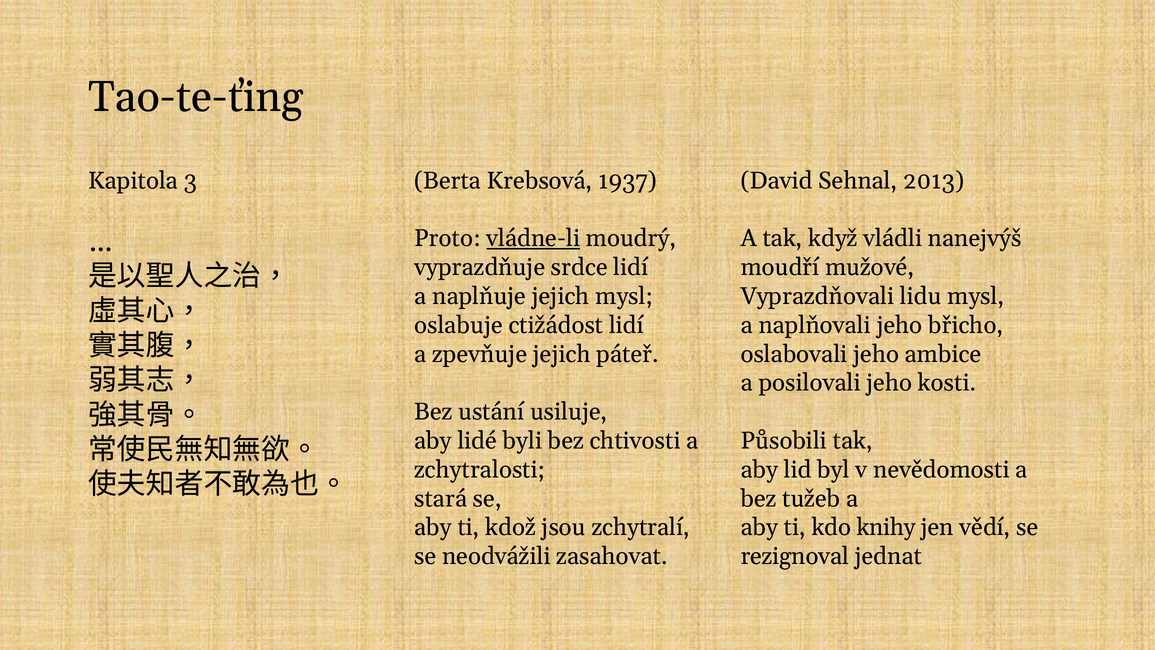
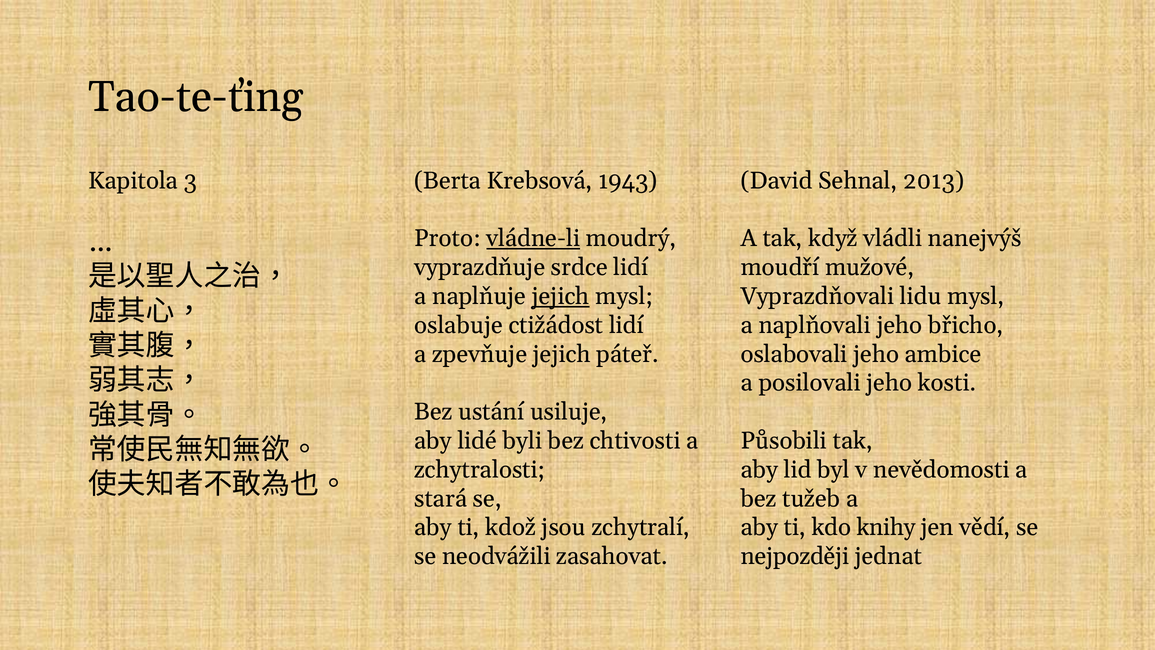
1937: 1937 -> 1943
jejich at (561, 296) underline: none -> present
rezignoval: rezignoval -> nejpozději
